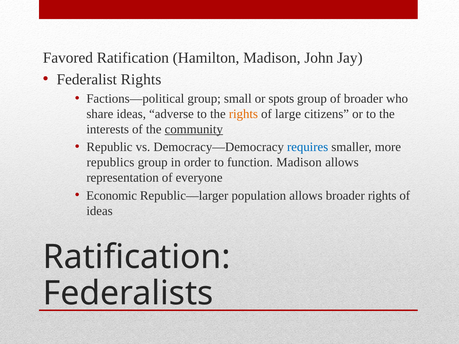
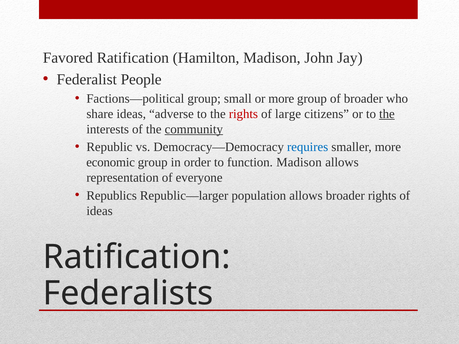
Federalist Rights: Rights -> People
or spots: spots -> more
rights at (243, 114) colour: orange -> red
the at (387, 114) underline: none -> present
republics: republics -> economic
Economic: Economic -> Republics
